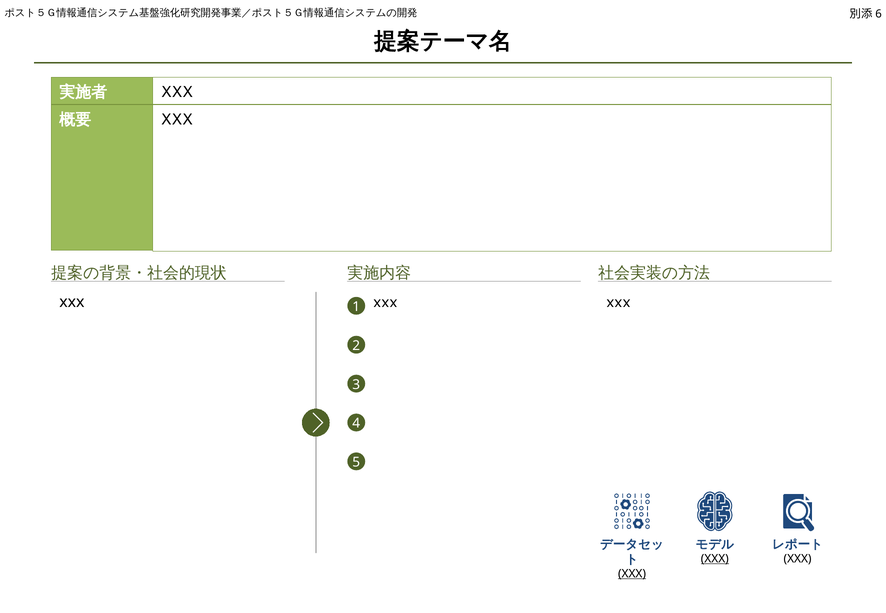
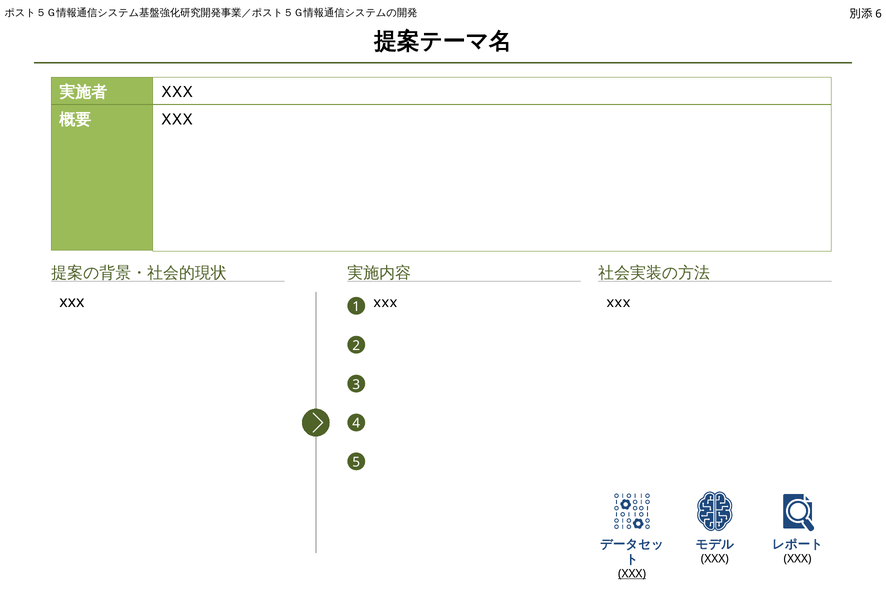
XXX at (715, 559) underline: present -> none
